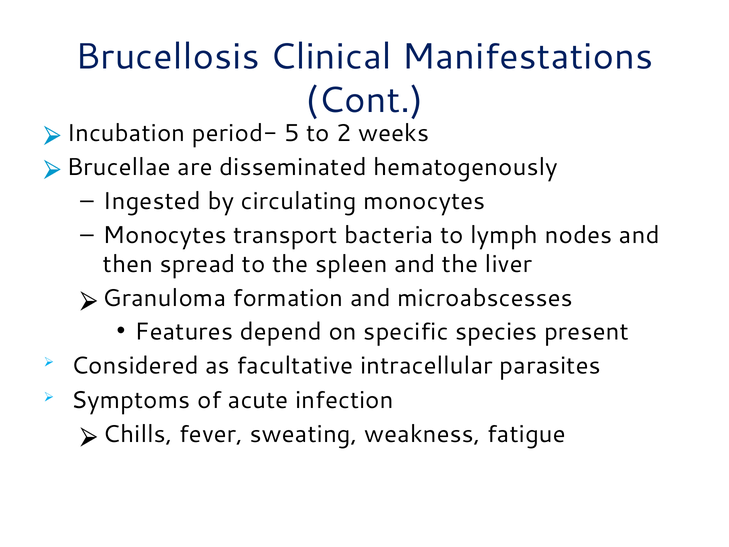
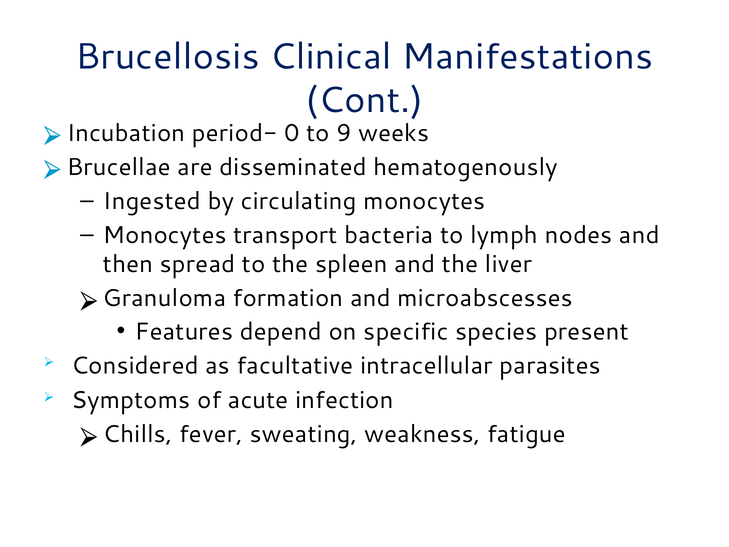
5: 5 -> 0
2: 2 -> 9
